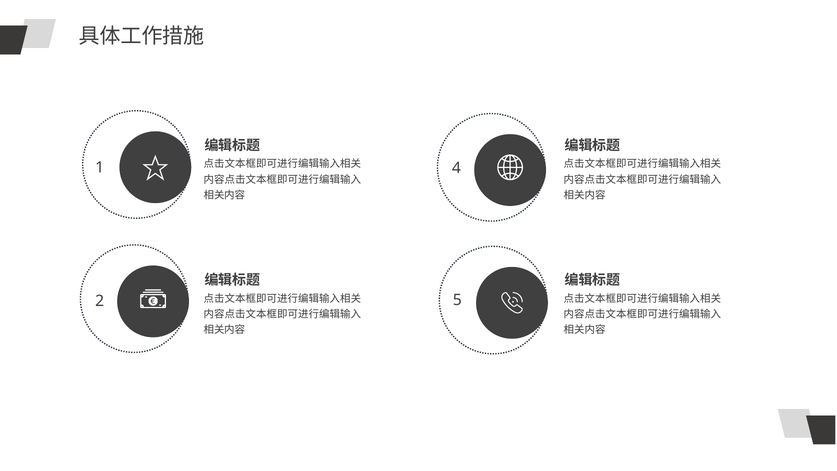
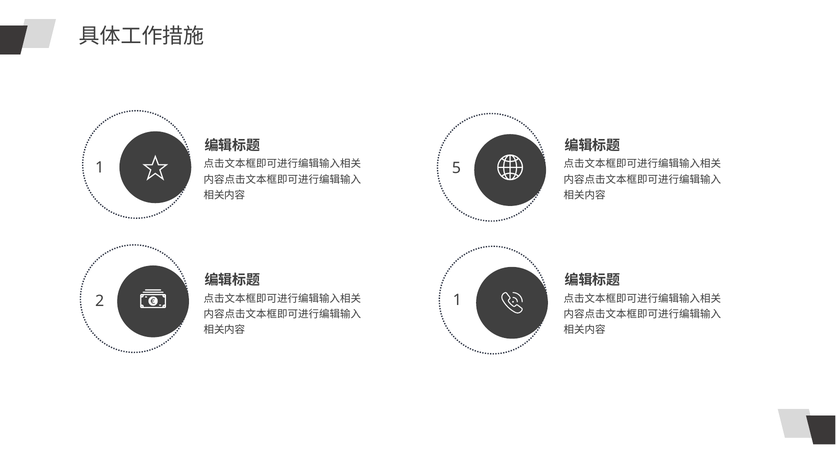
4: 4 -> 5
2 5: 5 -> 1
